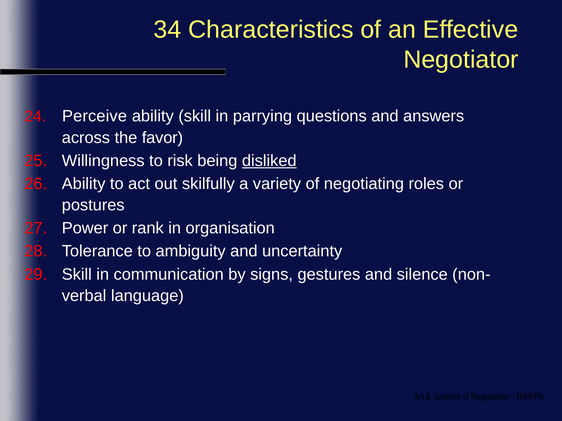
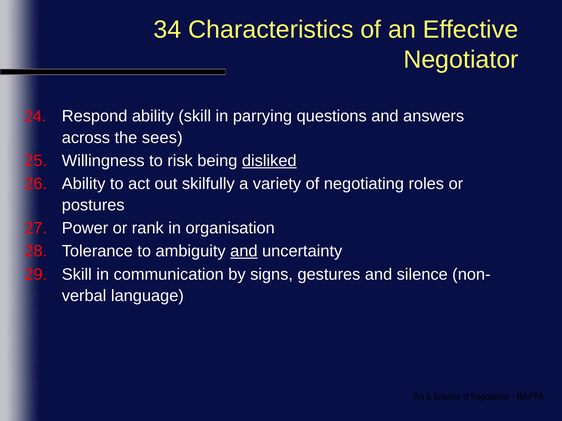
Perceive: Perceive -> Respond
favor: favor -> sees
and at (244, 252) underline: none -> present
